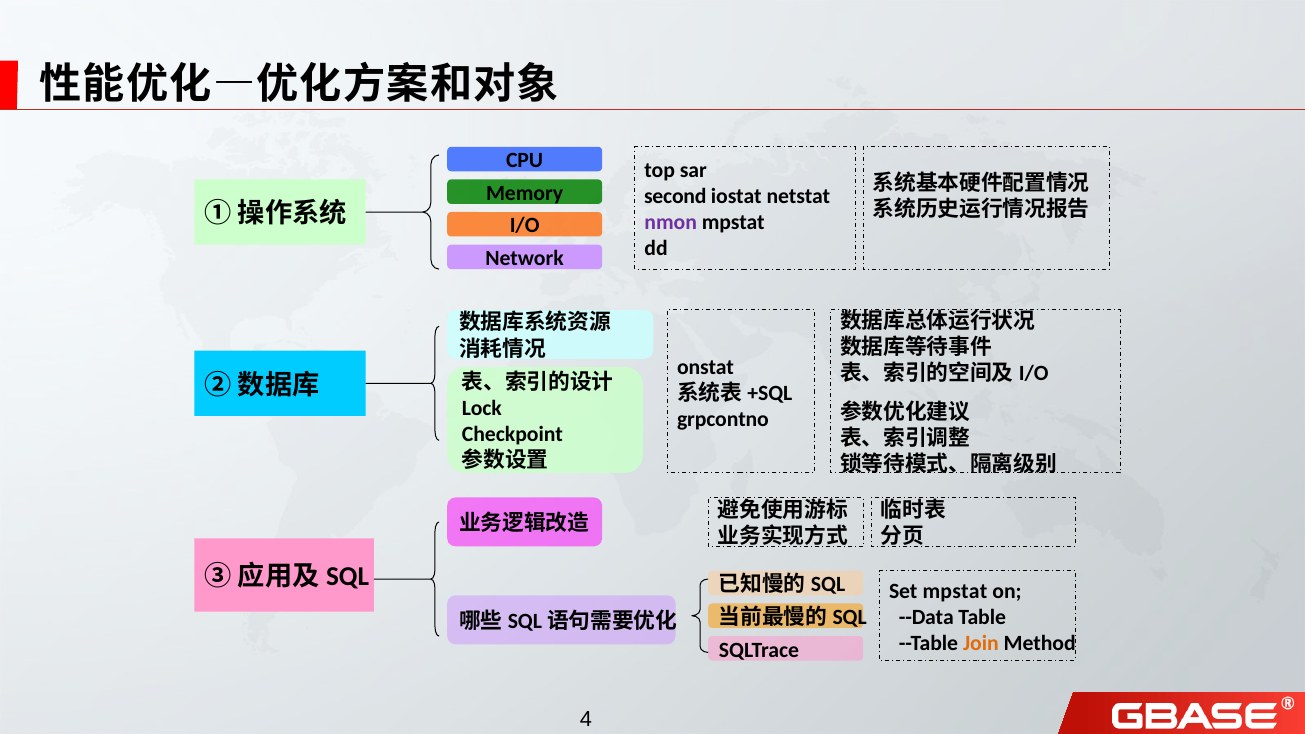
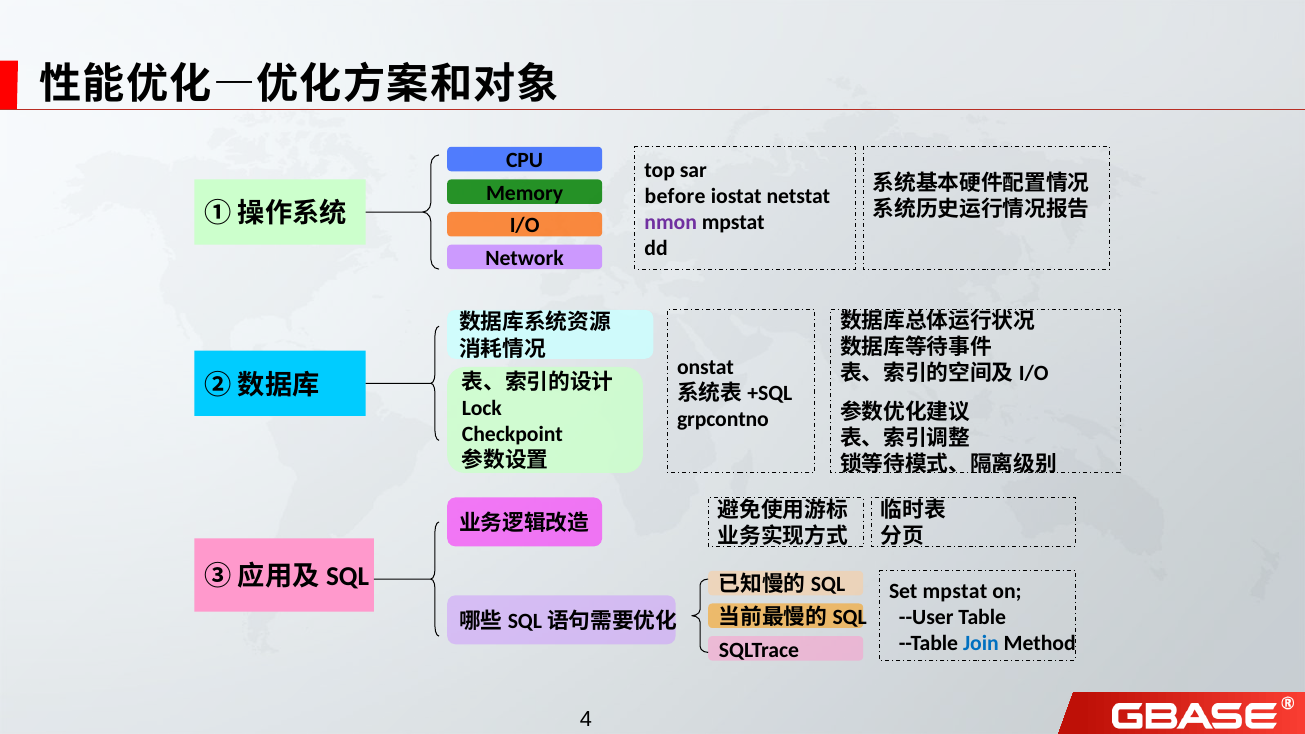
second: second -> before
--Data: --Data -> --User
Join colour: orange -> blue
